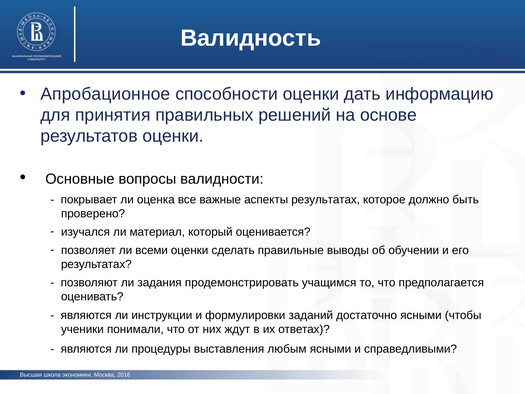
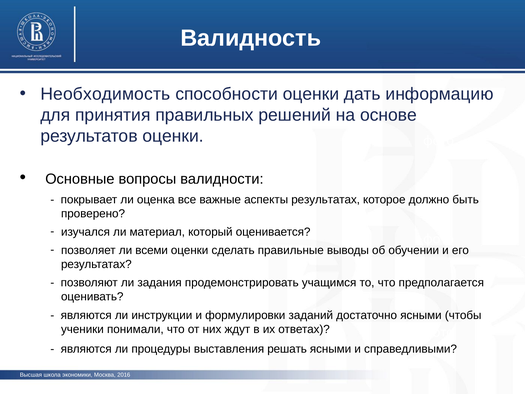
Апробационное: Апробационное -> Необходимость
любым: любым -> решать
